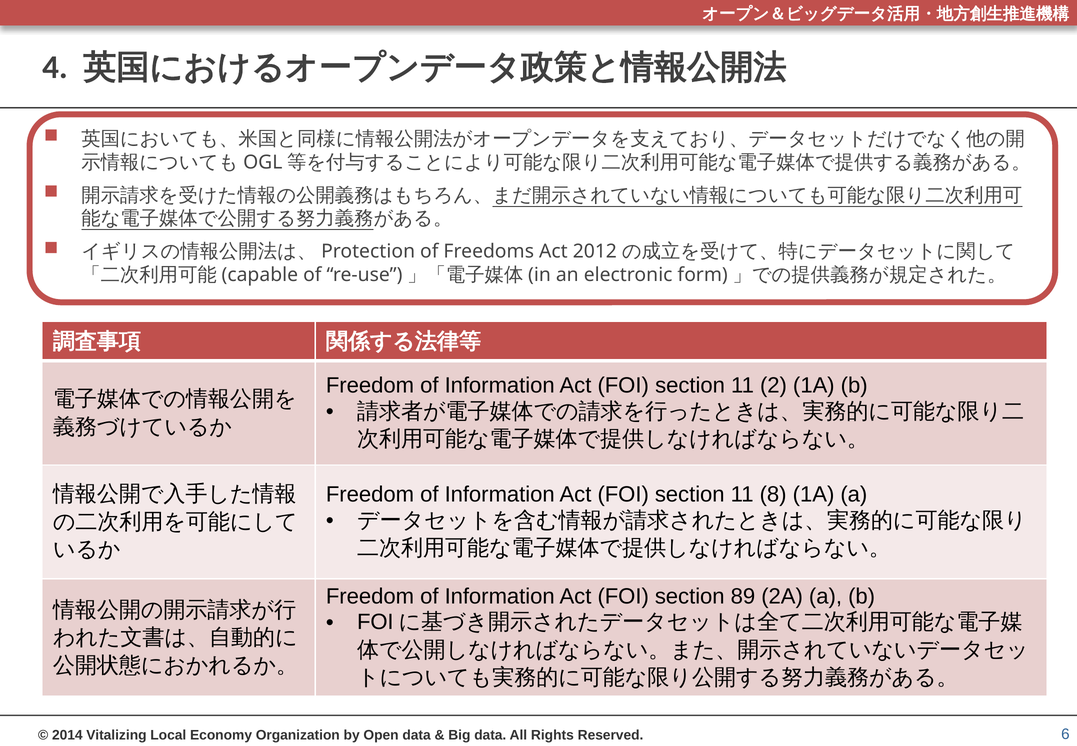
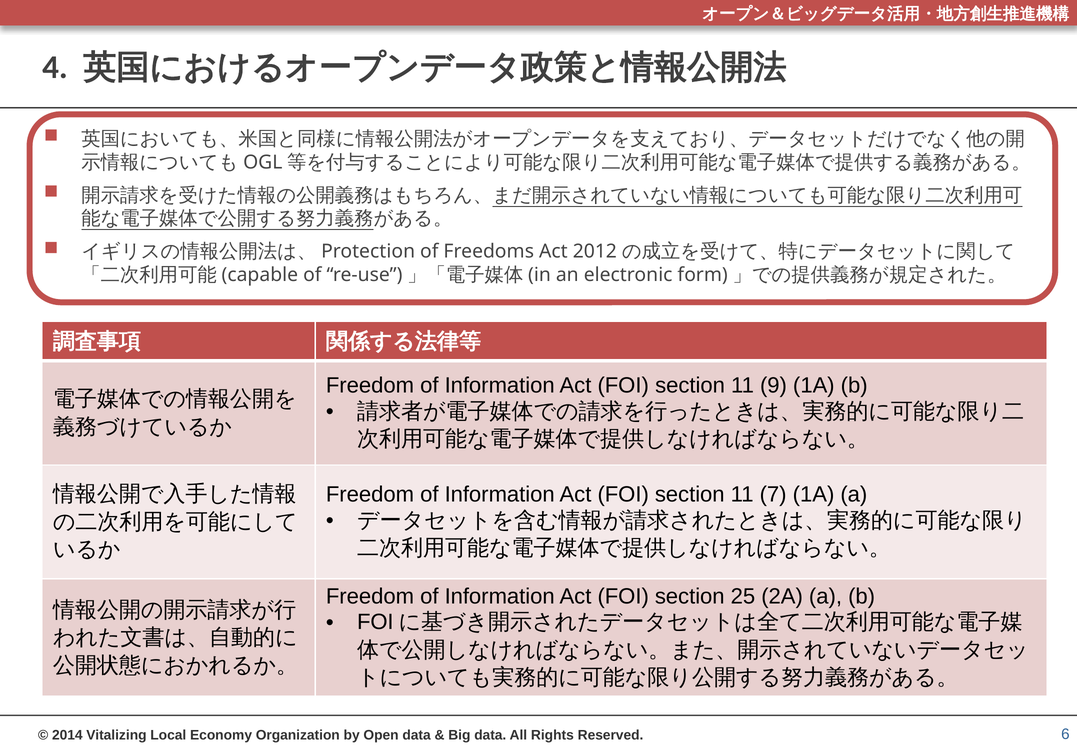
2: 2 -> 9
8: 8 -> 7
89: 89 -> 25
